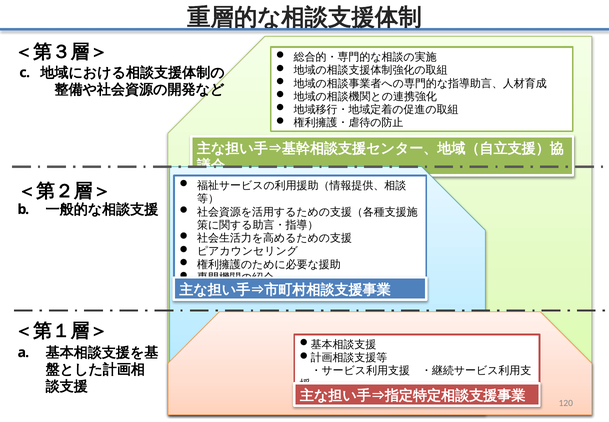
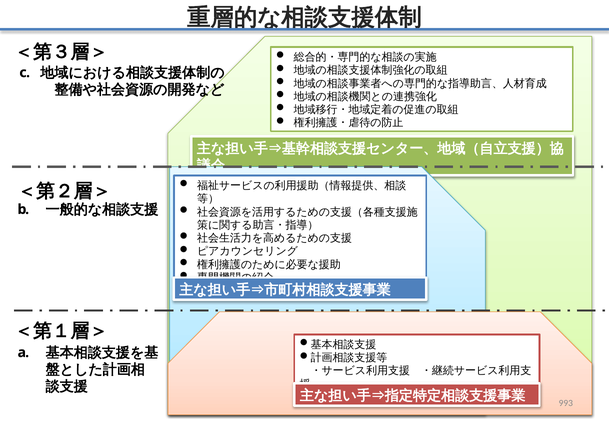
120: 120 -> 993
